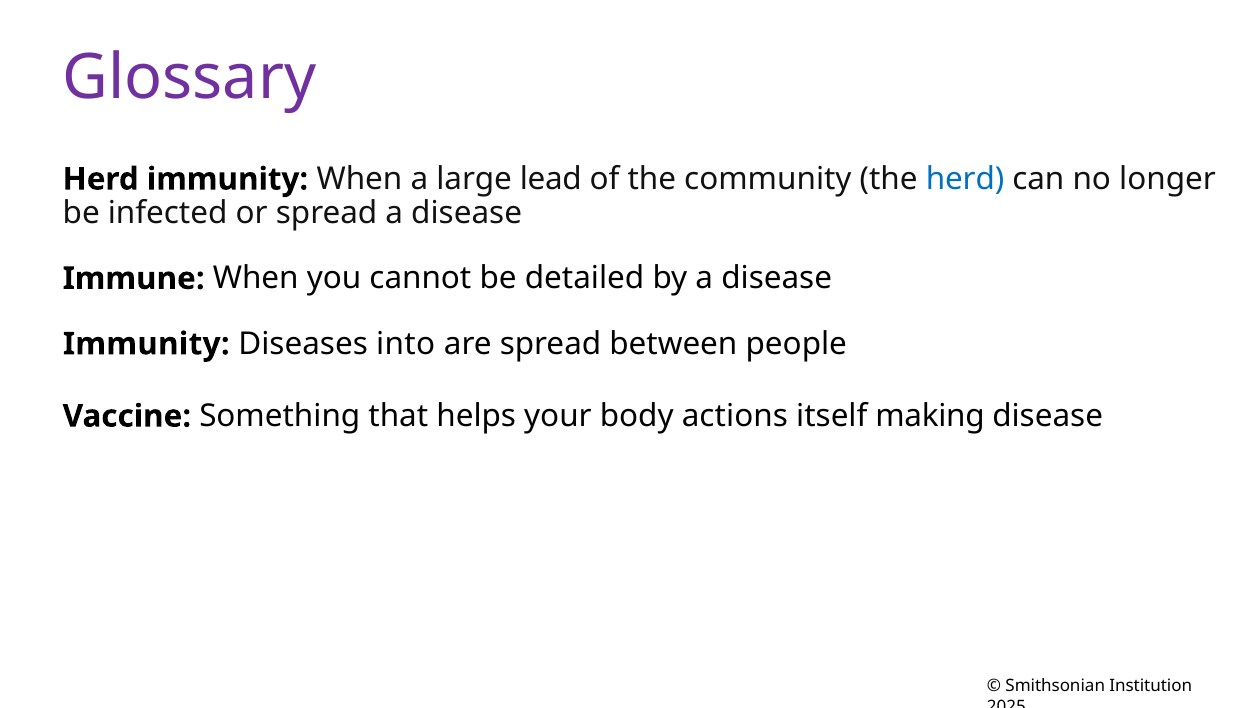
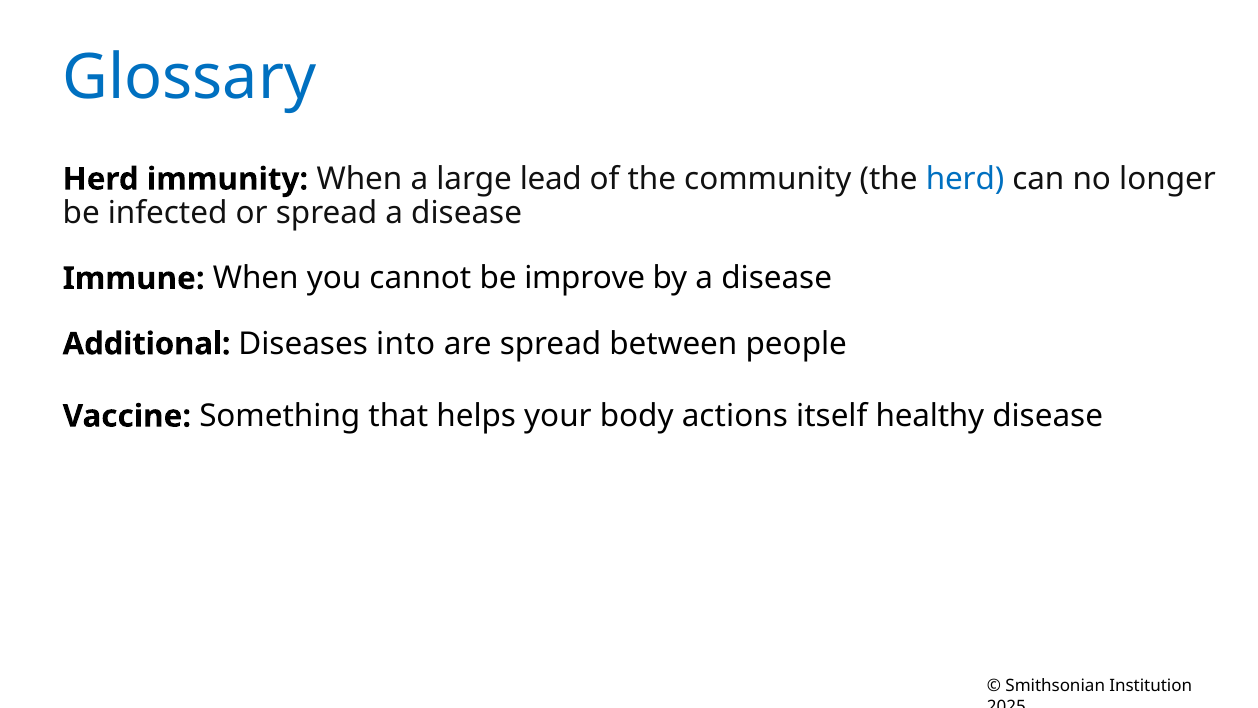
Glossary colour: purple -> blue
detailed: detailed -> improve
Immunity at (146, 344): Immunity -> Additional
making: making -> healthy
